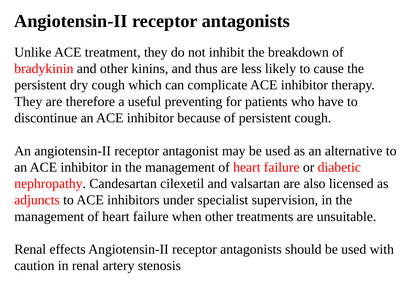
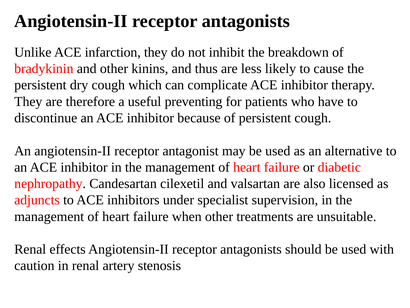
treatment: treatment -> infarction
